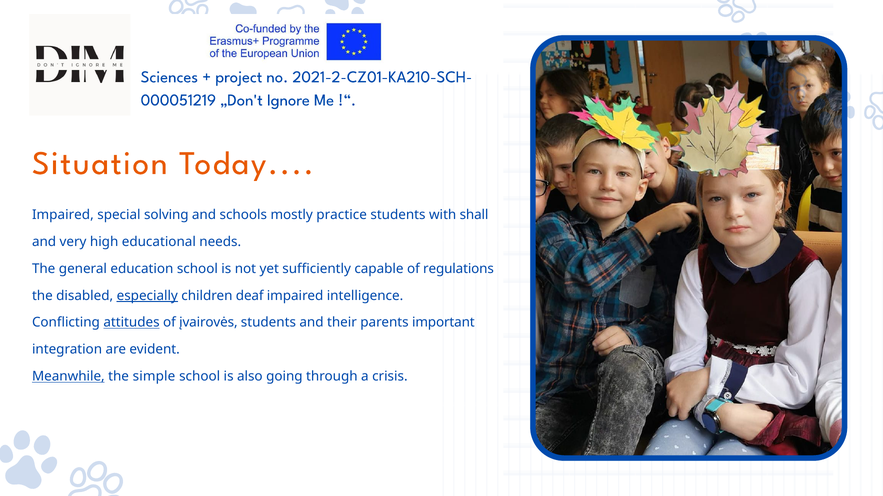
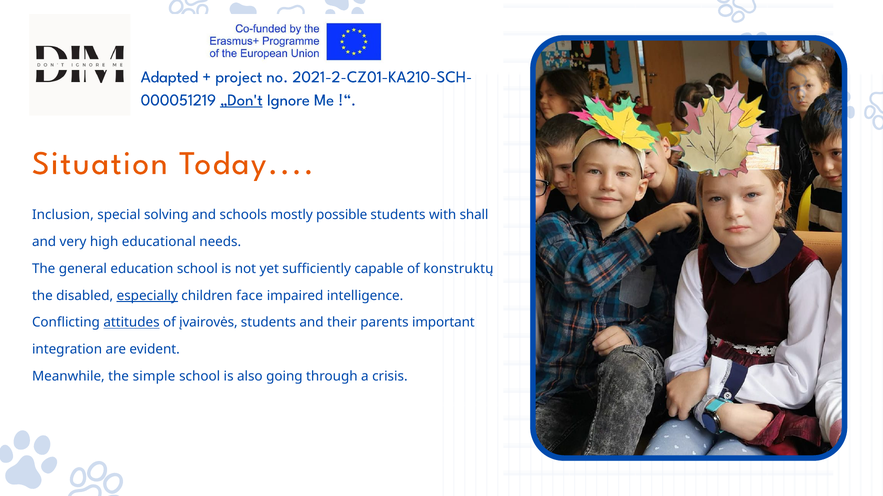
Sciences: Sciences -> Adapted
„Don't underline: none -> present
Impaired at (63, 215): Impaired -> Inclusion
practice: practice -> possible
regulations: regulations -> konstruktų
deaf: deaf -> face
Meanwhile underline: present -> none
